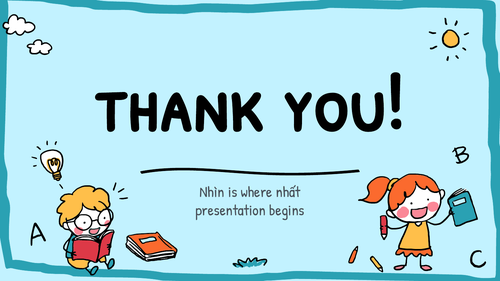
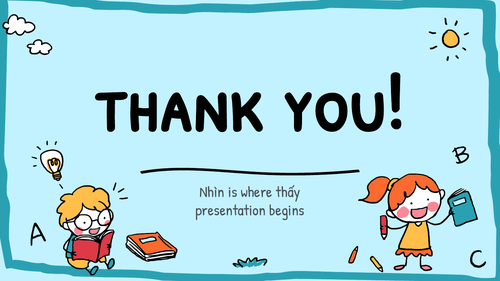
nhất: nhất -> thấy
